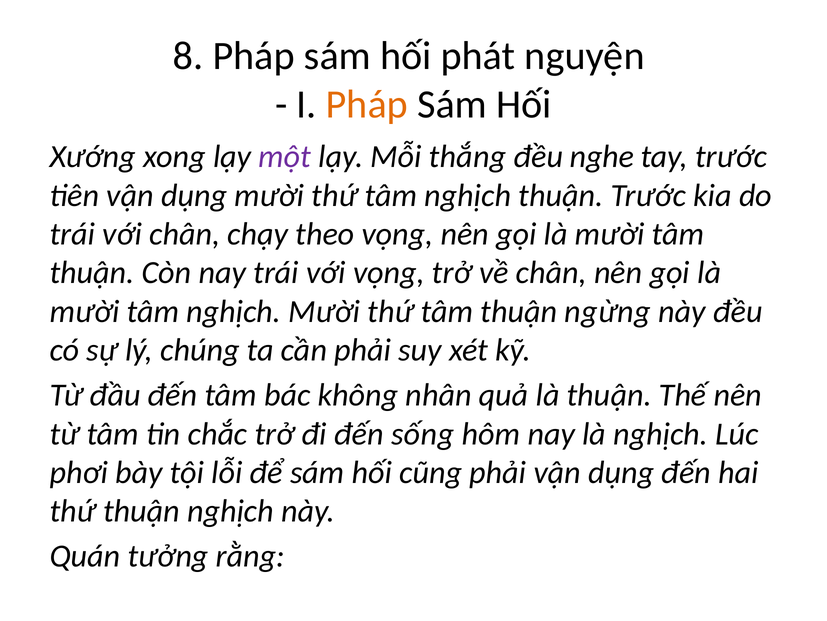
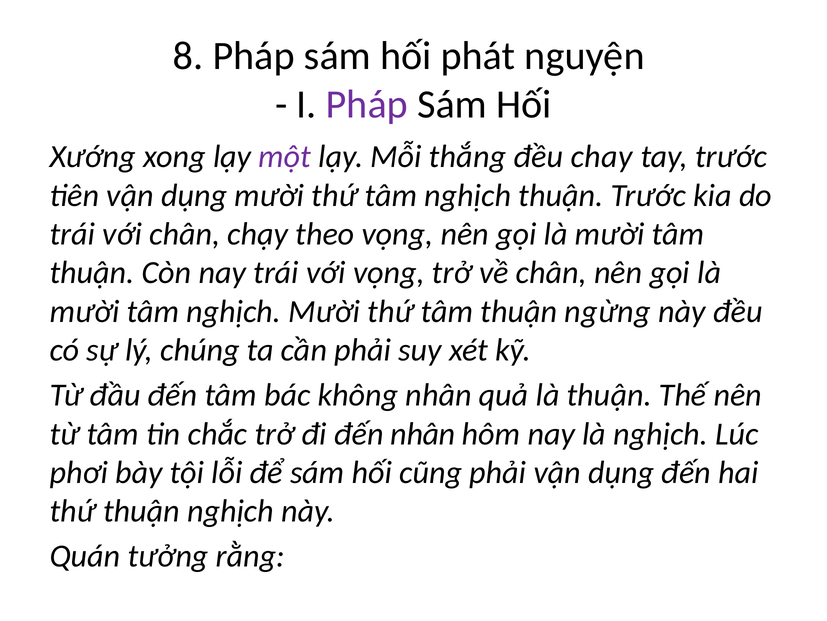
Pháp at (367, 104) colour: orange -> purple
nghe: nghe -> chay
đến sống: sống -> nhân
